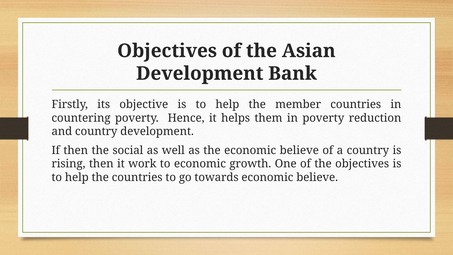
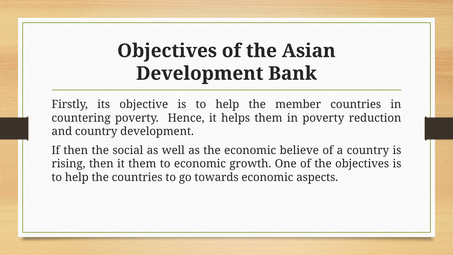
it work: work -> them
towards economic believe: believe -> aspects
